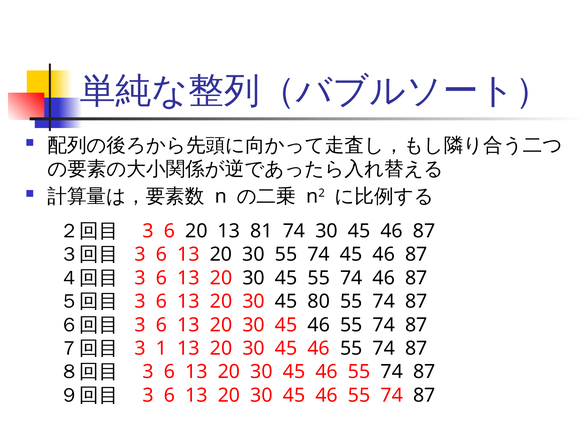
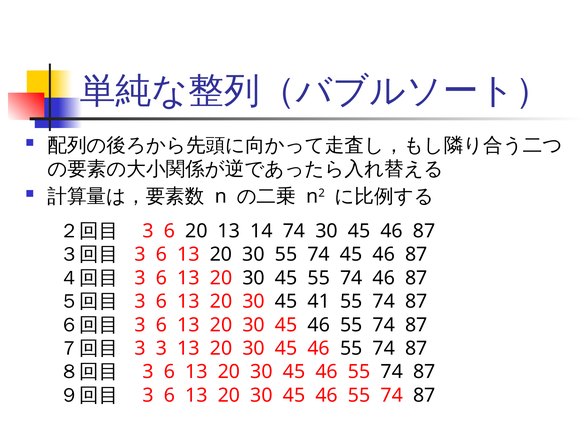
81: 81 -> 14
80: 80 -> 41
3 1: 1 -> 3
